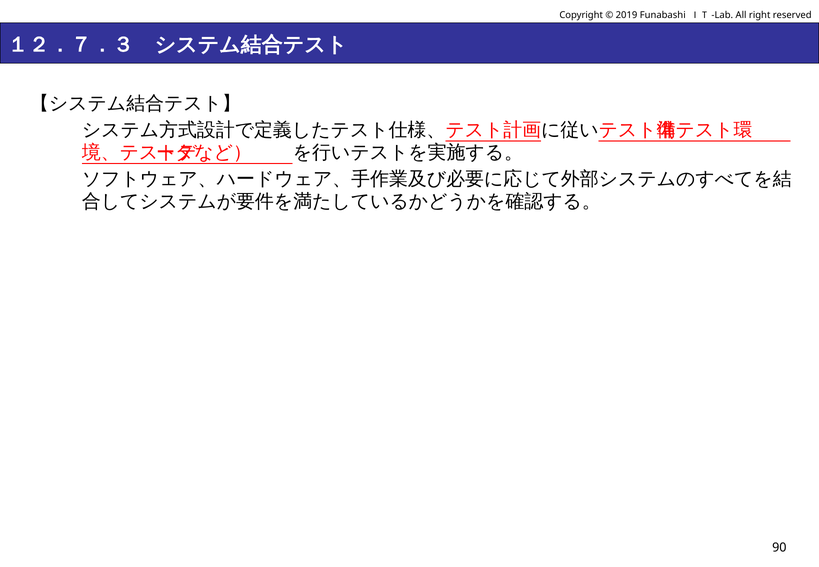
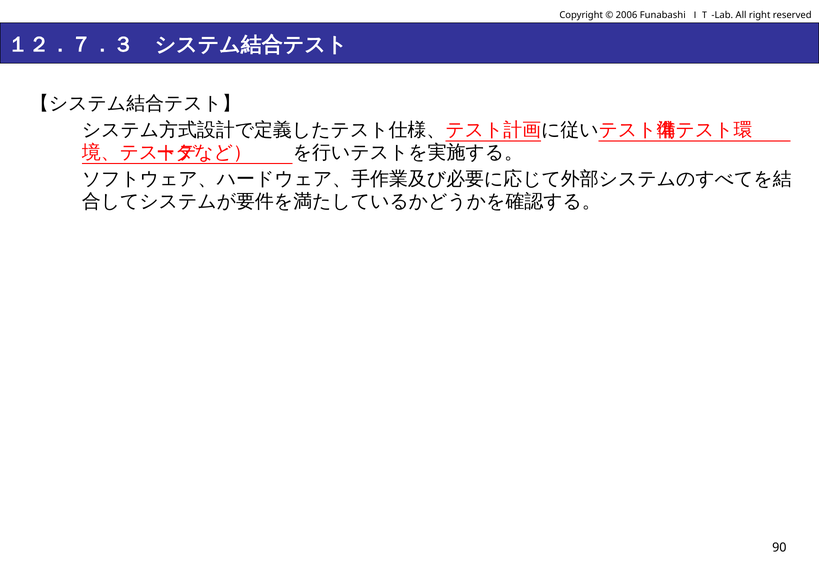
2019: 2019 -> 2006
